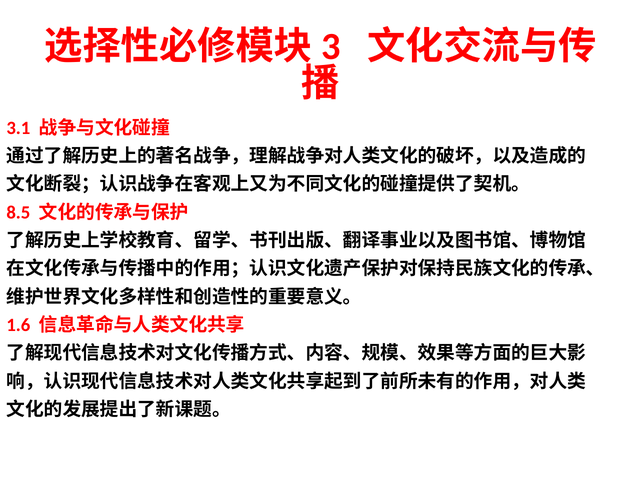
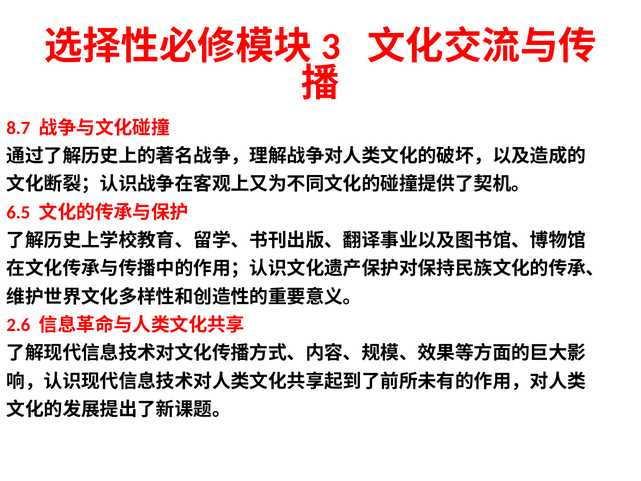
3.1: 3.1 -> 8.7
8.5: 8.5 -> 6.5
1.6: 1.6 -> 2.6
